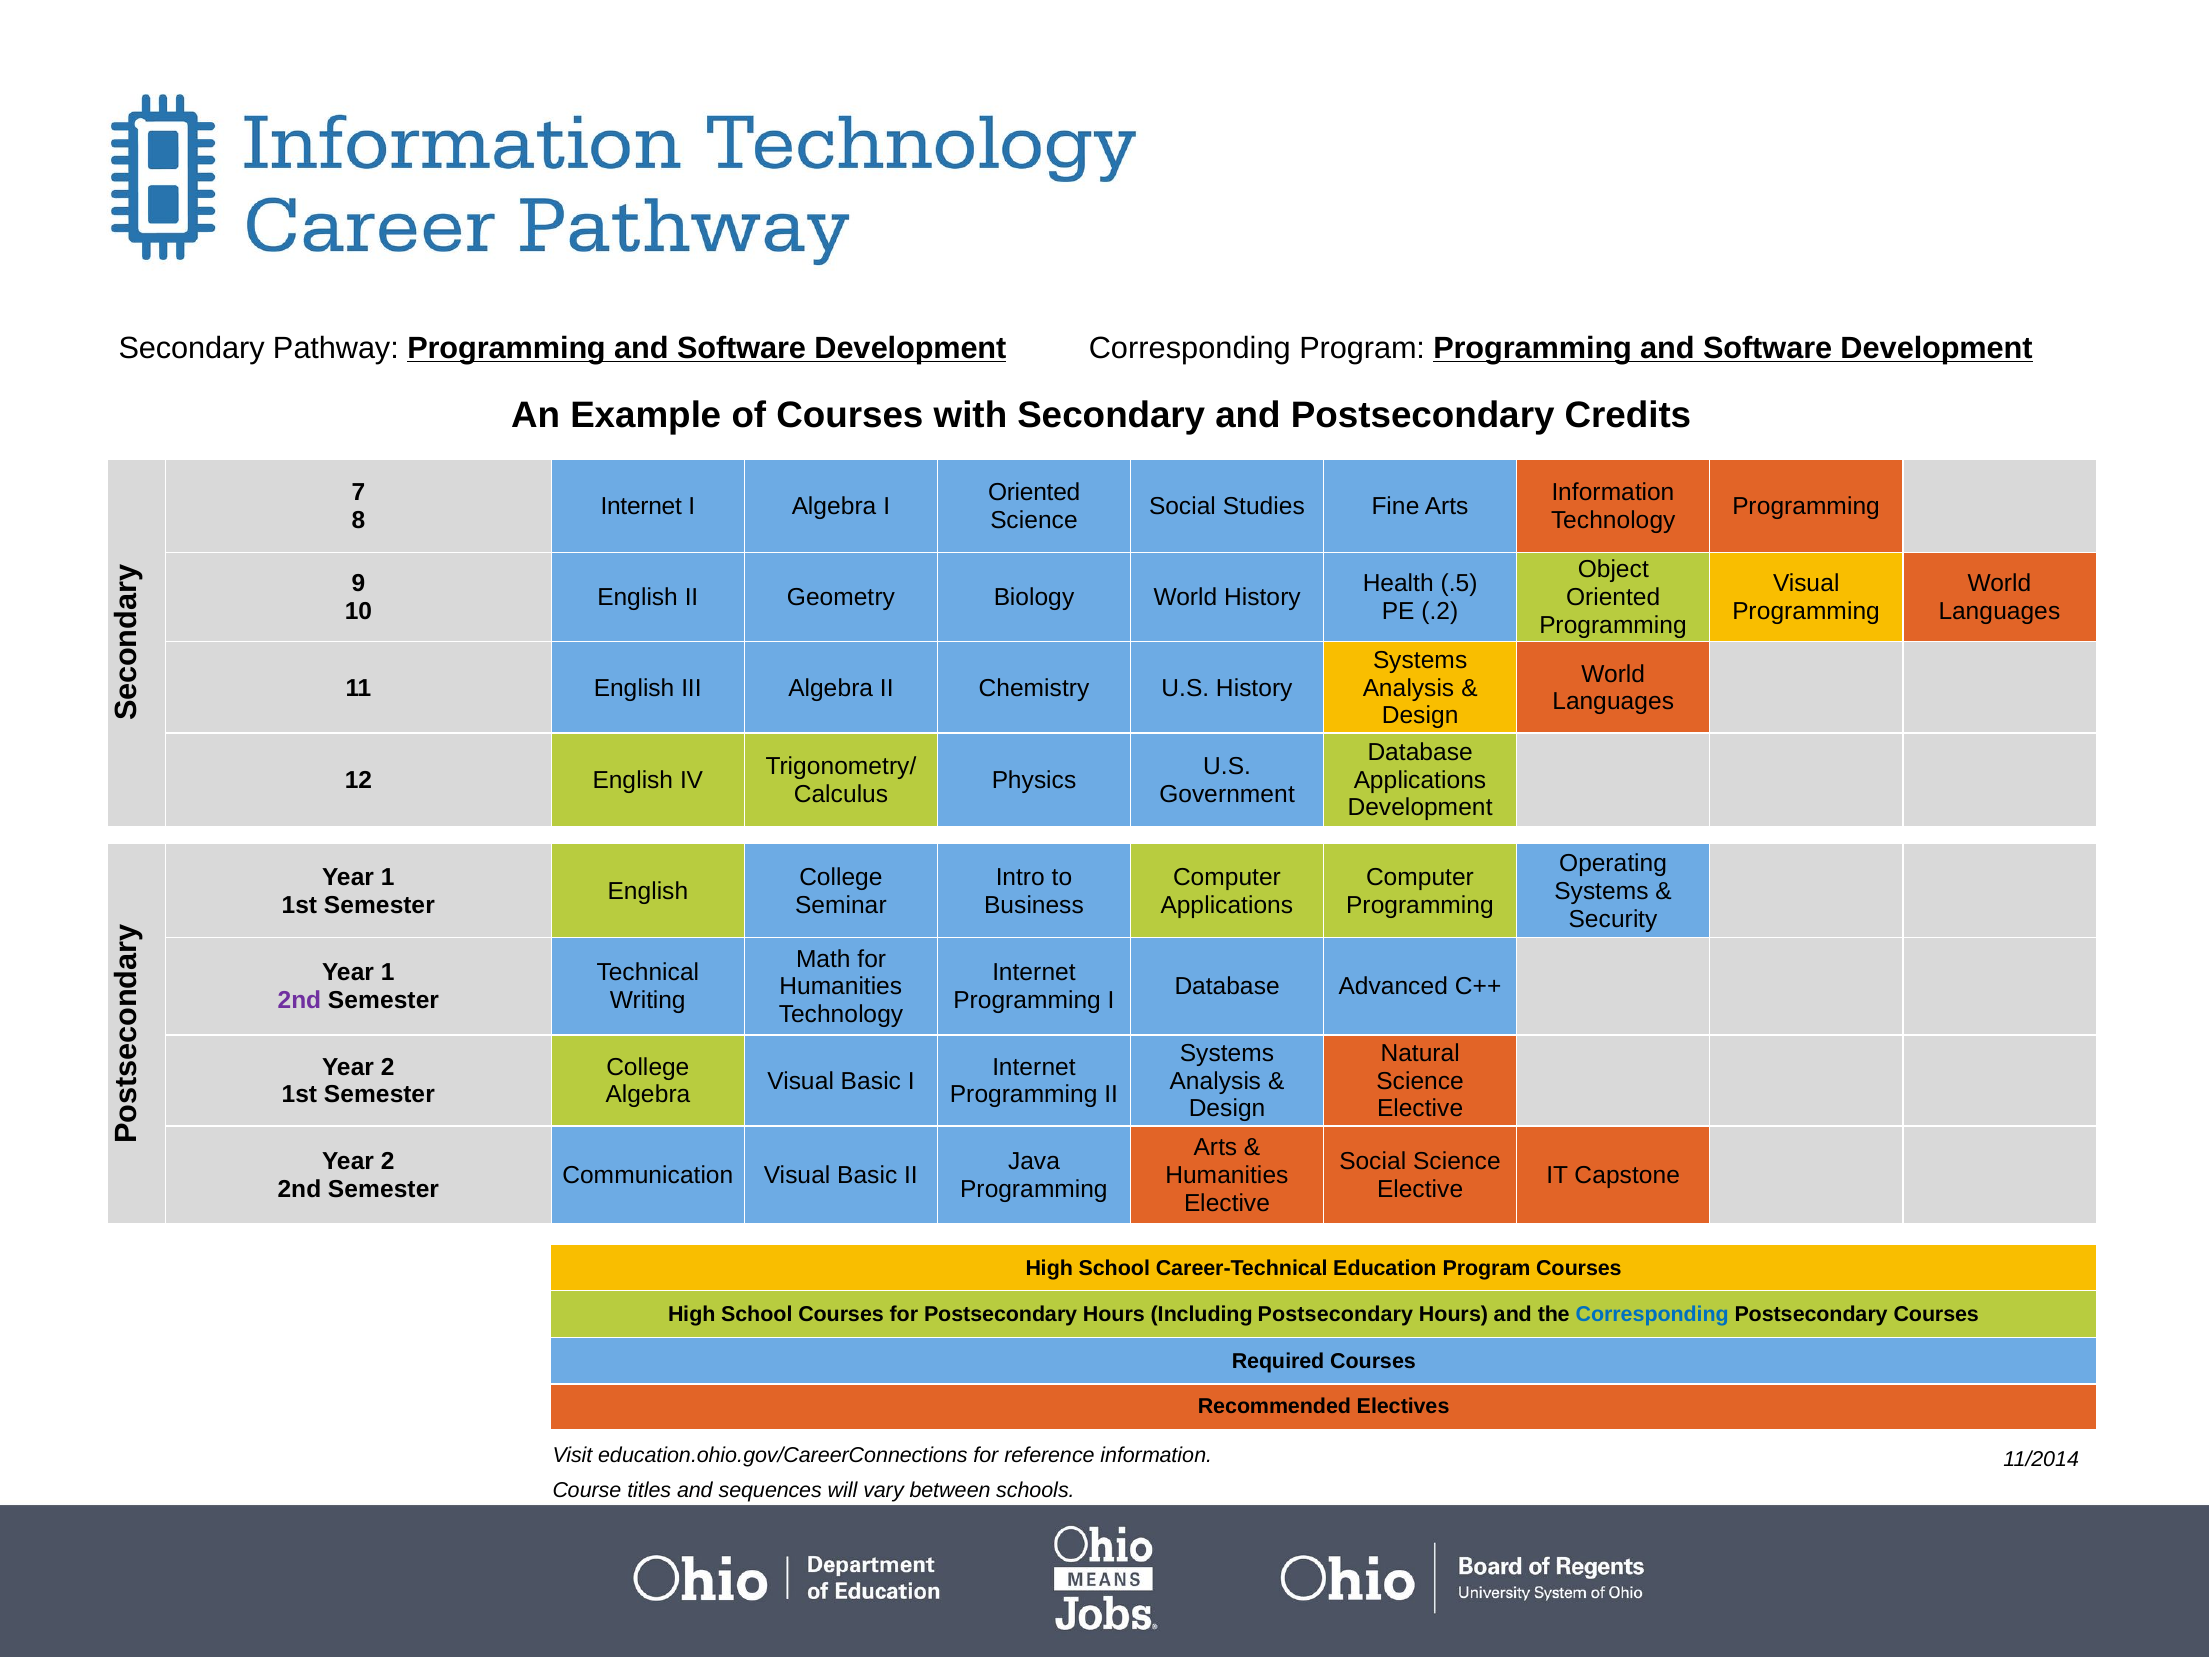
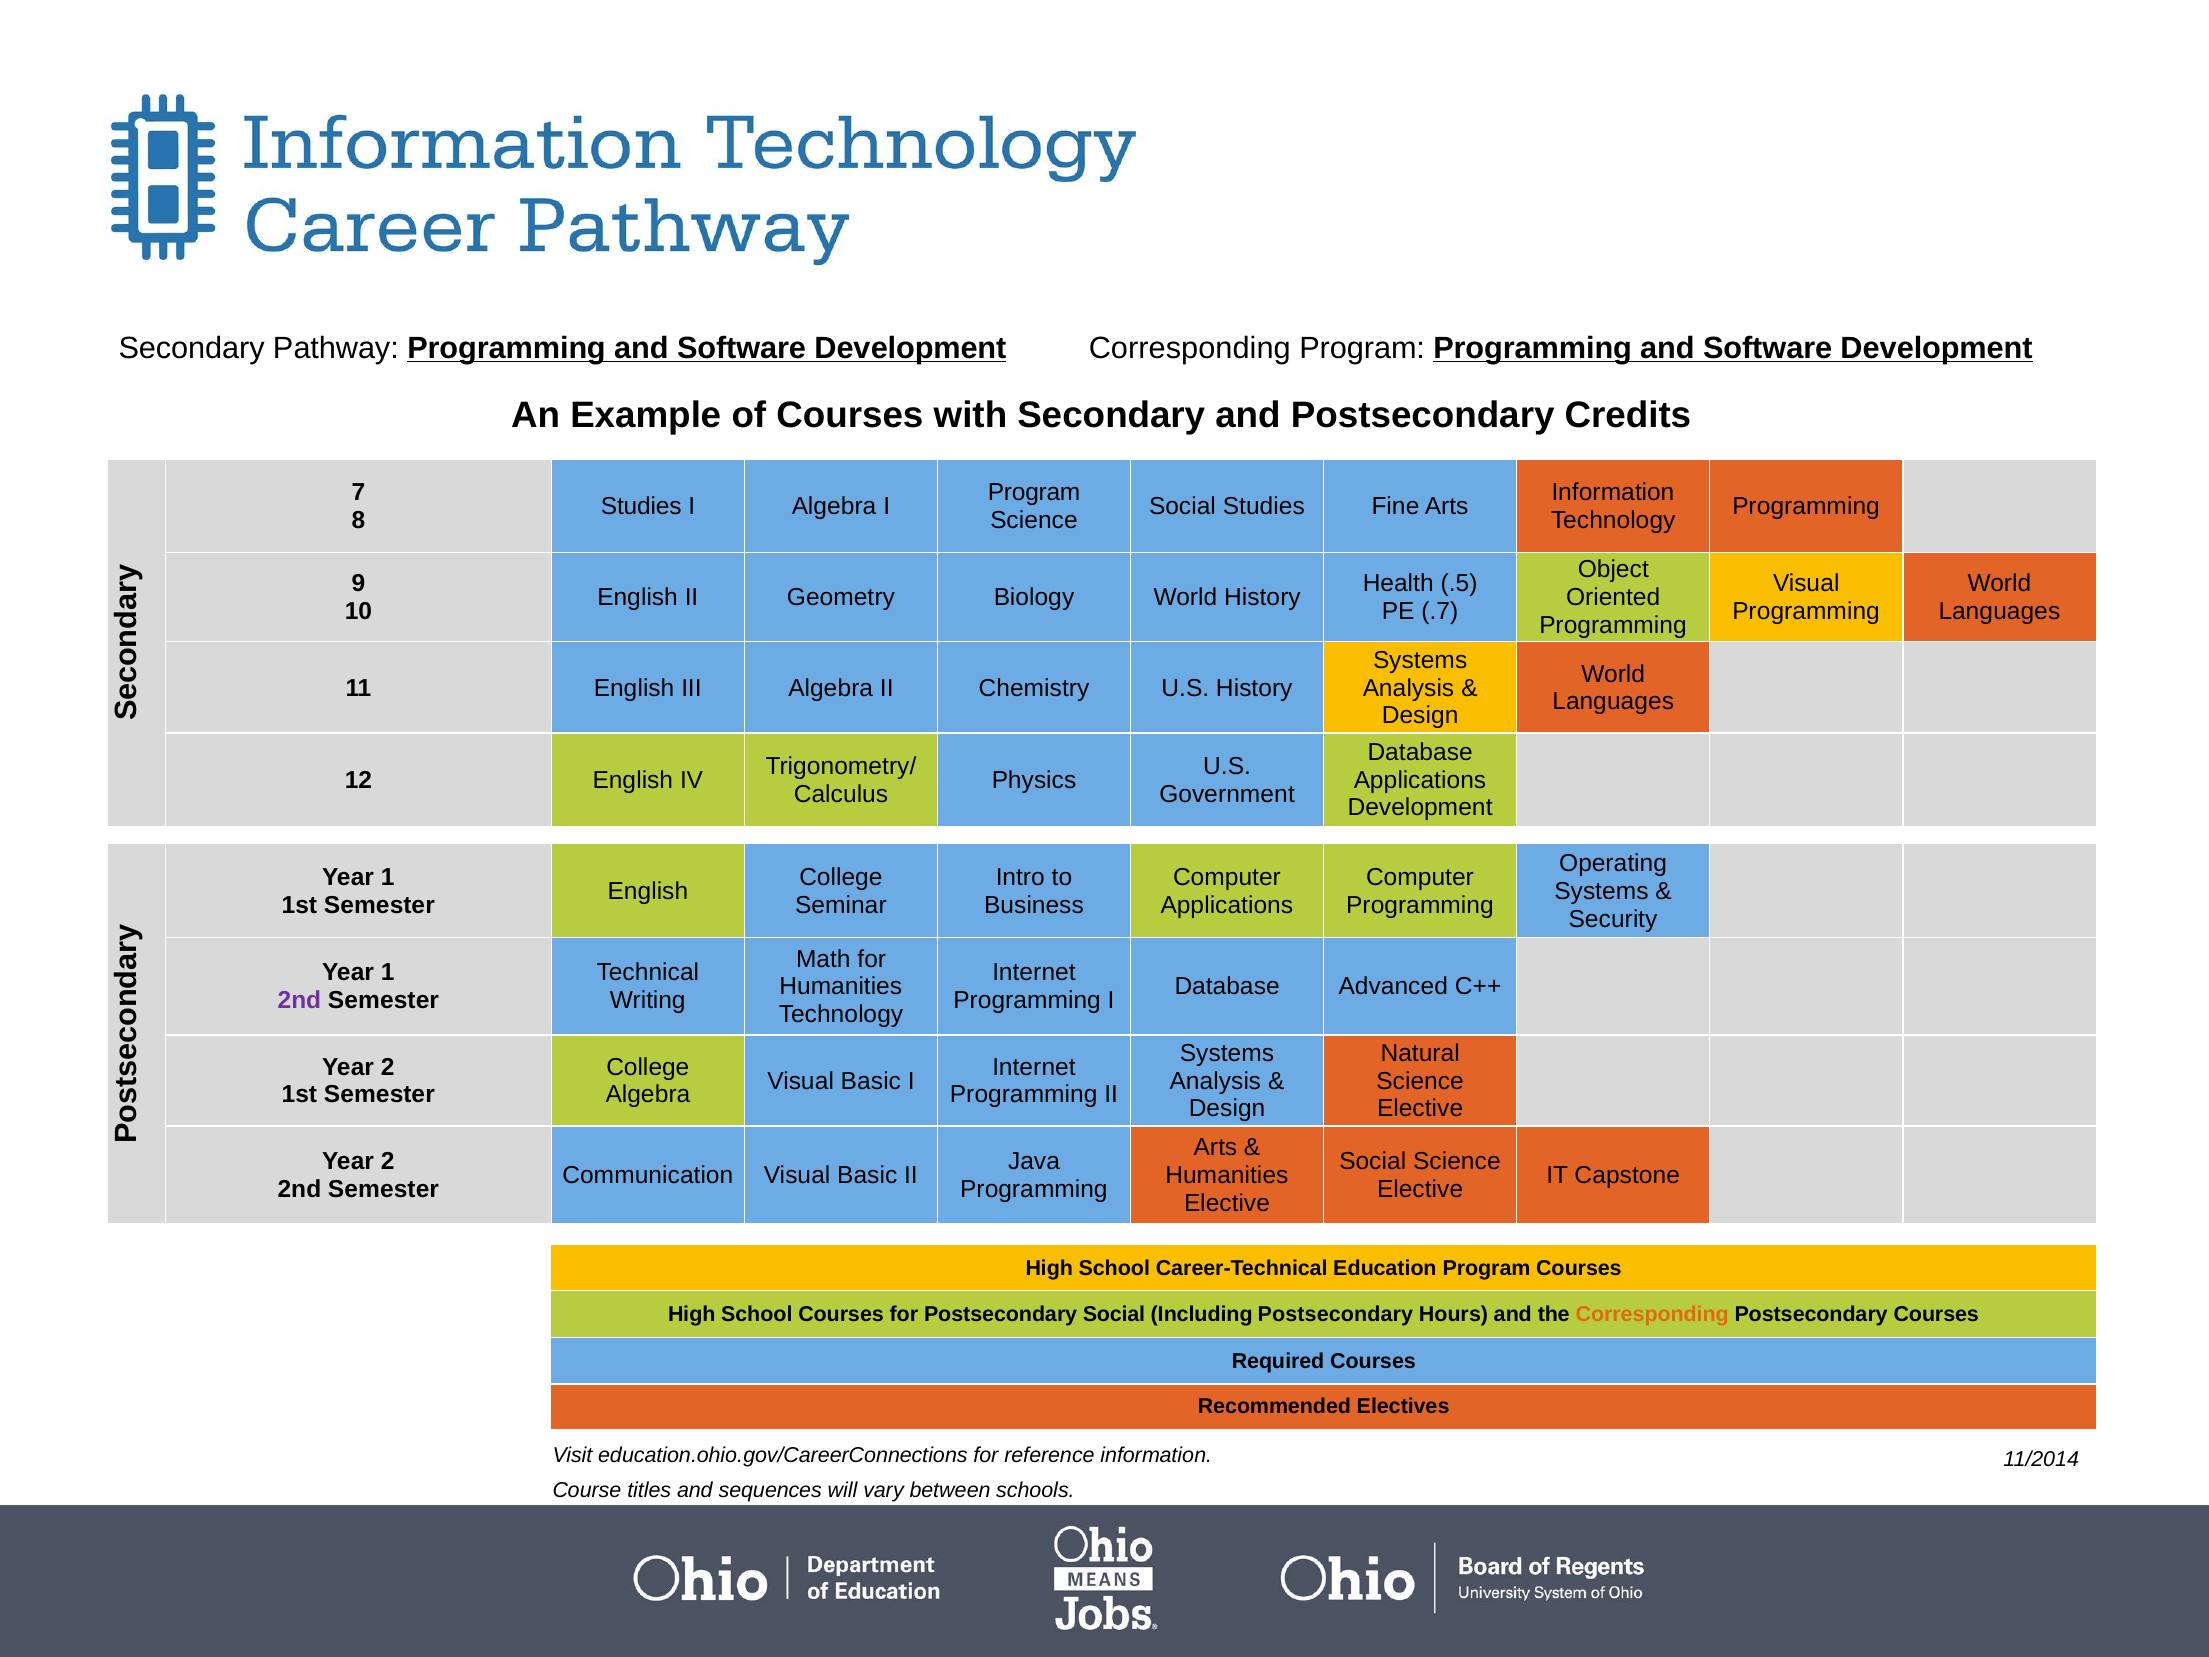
Oriented at (1034, 492): Oriented -> Program
Internet at (641, 506): Internet -> Studies
.2: .2 -> .7
for Postsecondary Hours: Hours -> Social
Corresponding at (1652, 1314) colour: blue -> orange
